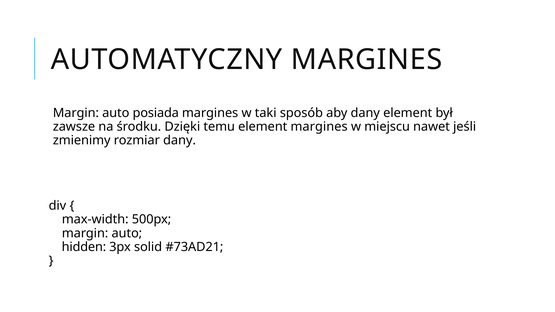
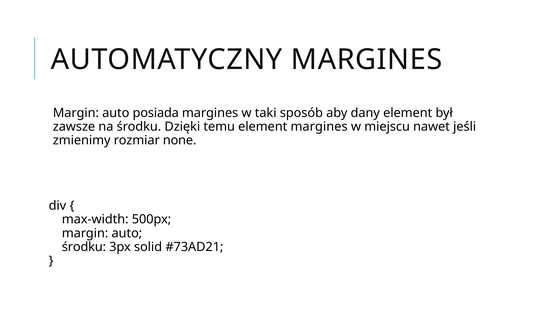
rozmiar dany: dany -> none
hidden at (84, 247): hidden -> środku
